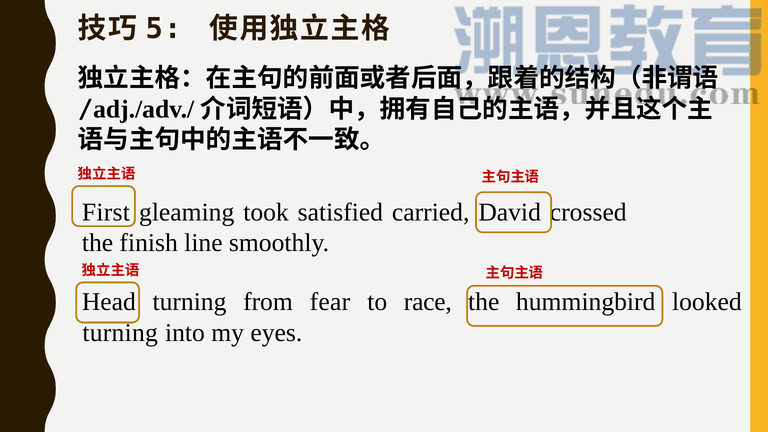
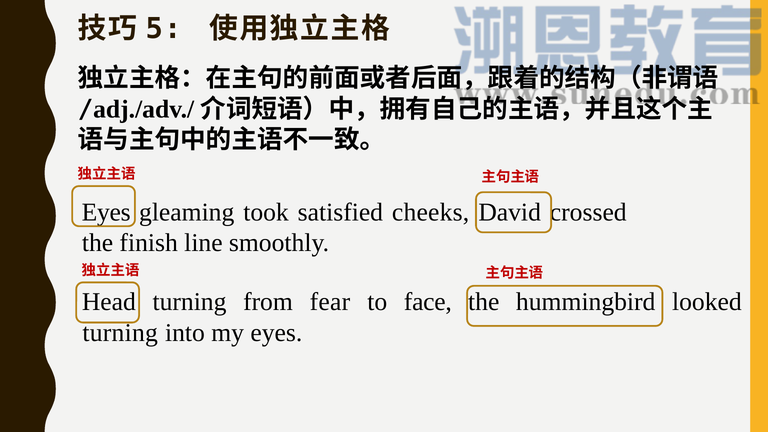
First at (106, 212): First -> Eyes
carried: carried -> cheeks
race: race -> face
